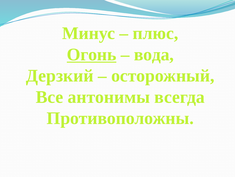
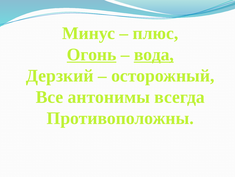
вода underline: none -> present
